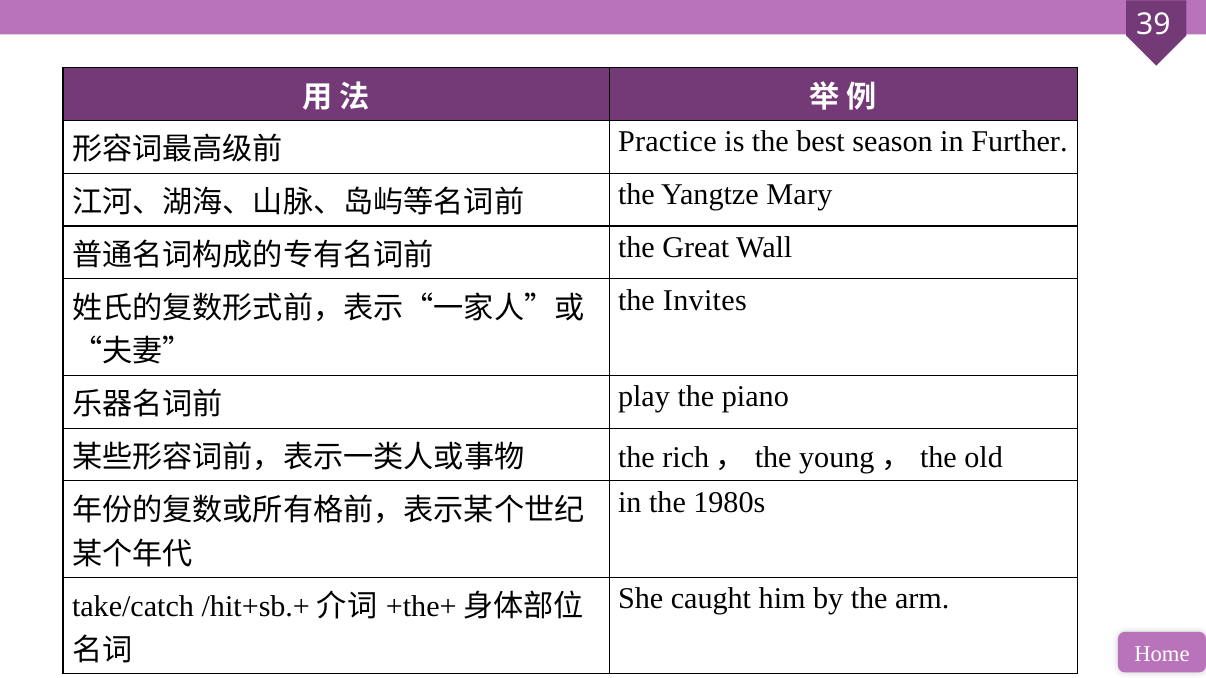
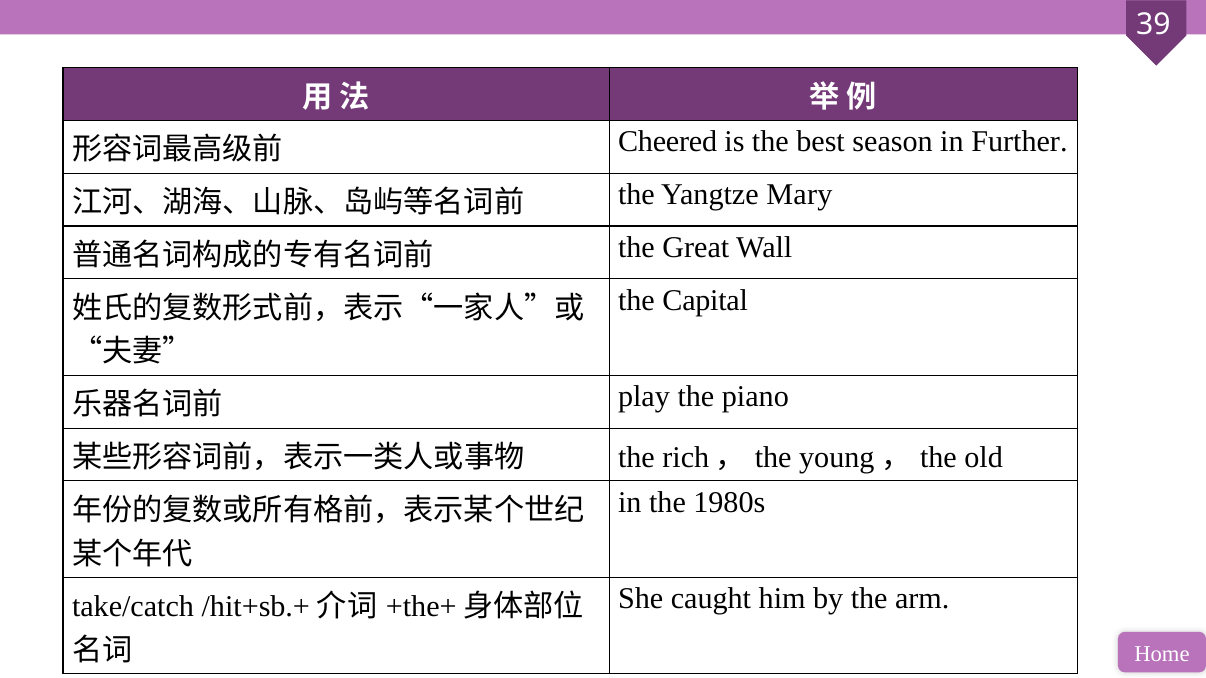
Practice: Practice -> Cheered
Invites: Invites -> Capital
